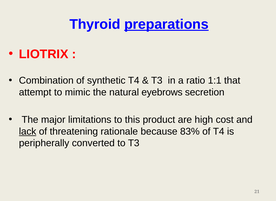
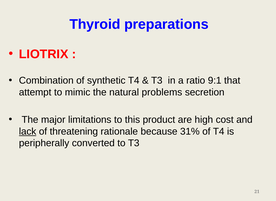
preparations underline: present -> none
1:1: 1:1 -> 9:1
eyebrows: eyebrows -> problems
83%: 83% -> 31%
